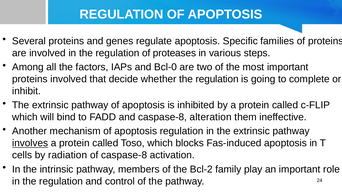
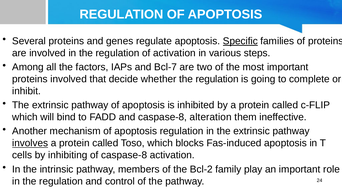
Specific underline: none -> present
of proteases: proteases -> activation
Bcl-0: Bcl-0 -> Bcl-7
radiation: radiation -> inhibiting
